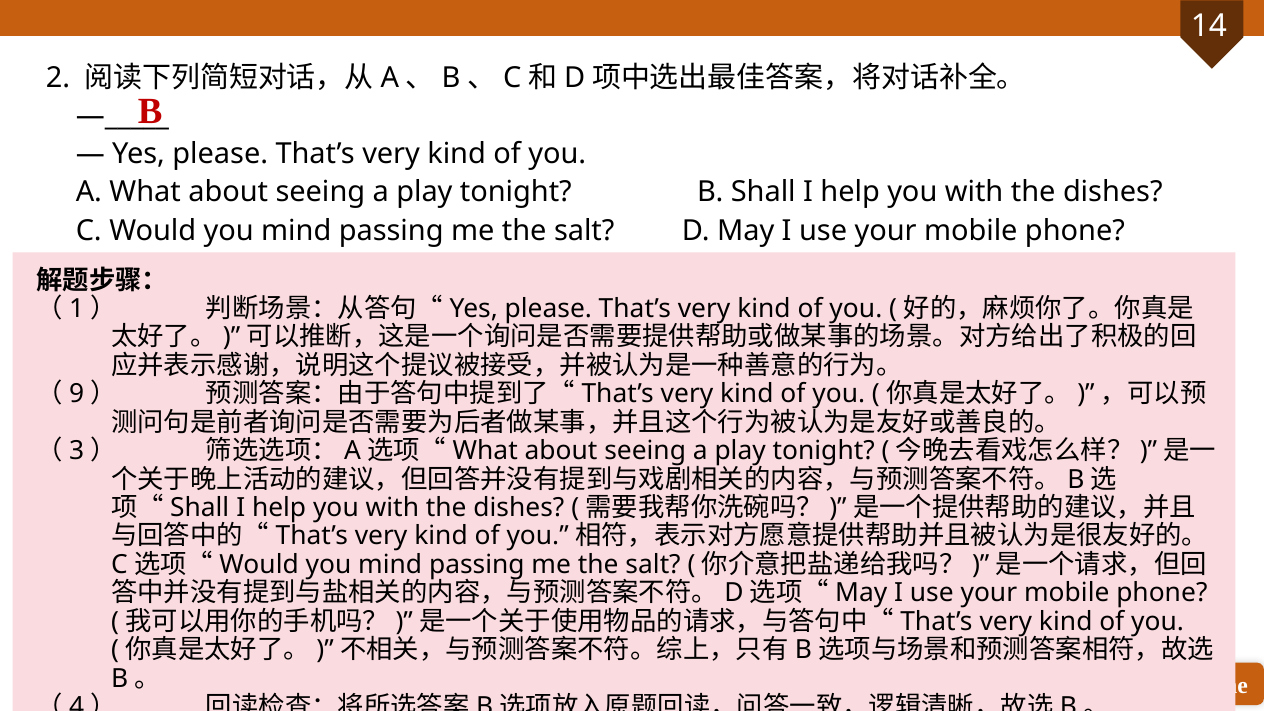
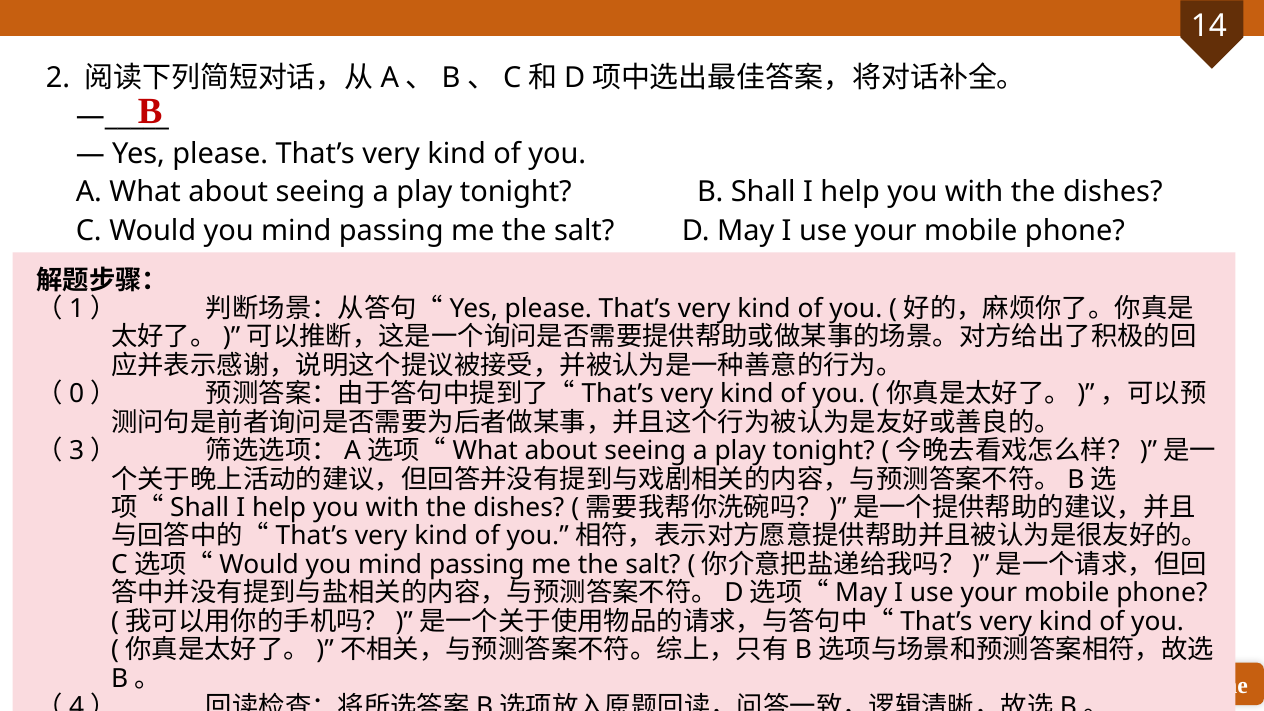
9: 9 -> 0
